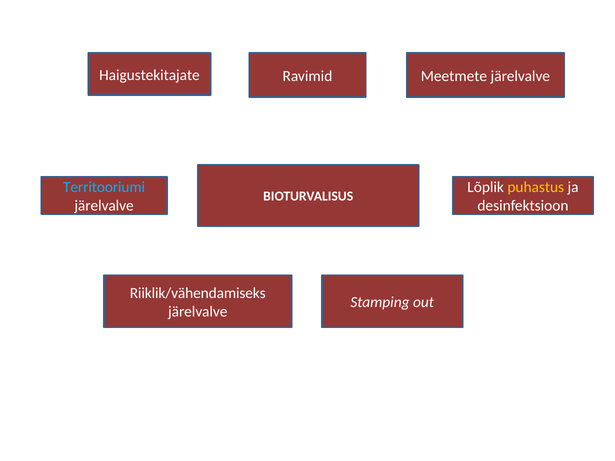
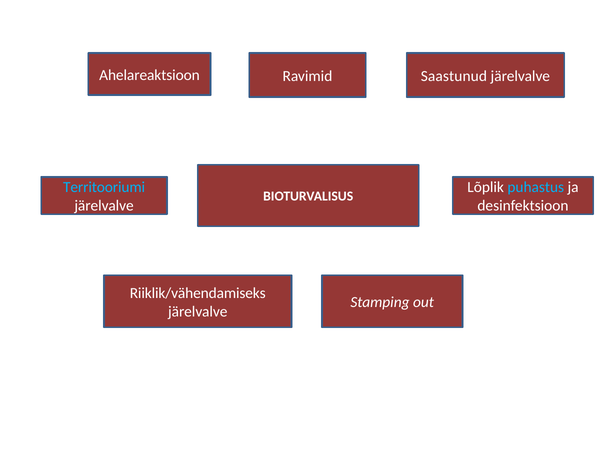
Haigustekitajate: Haigustekitajate -> Ahelareaktsioon
Meetmete: Meetmete -> Saastunud
puhastus colour: yellow -> light blue
